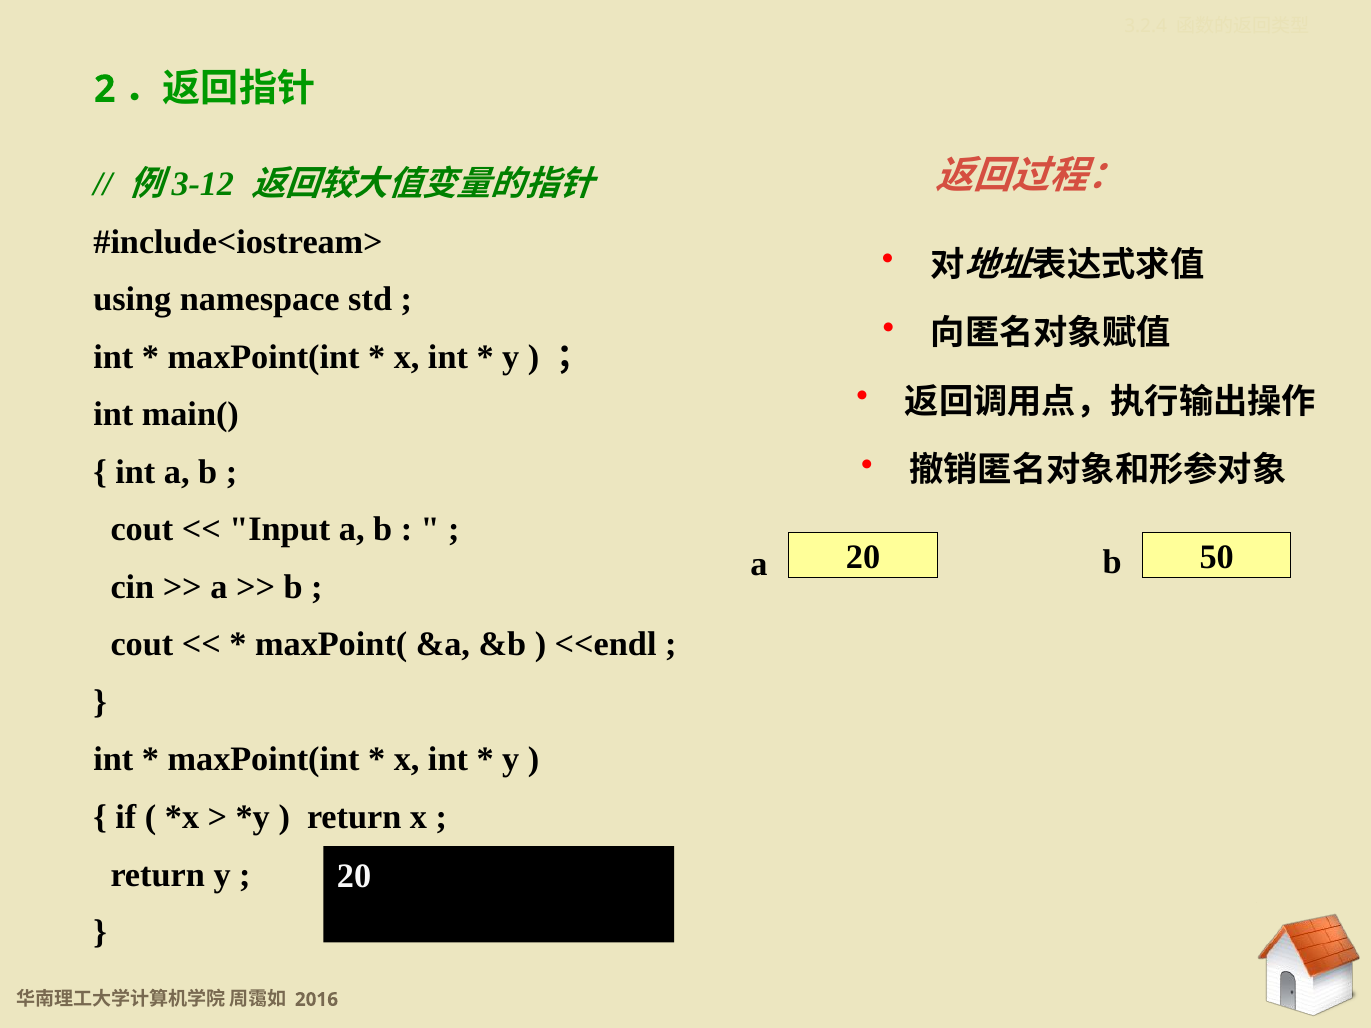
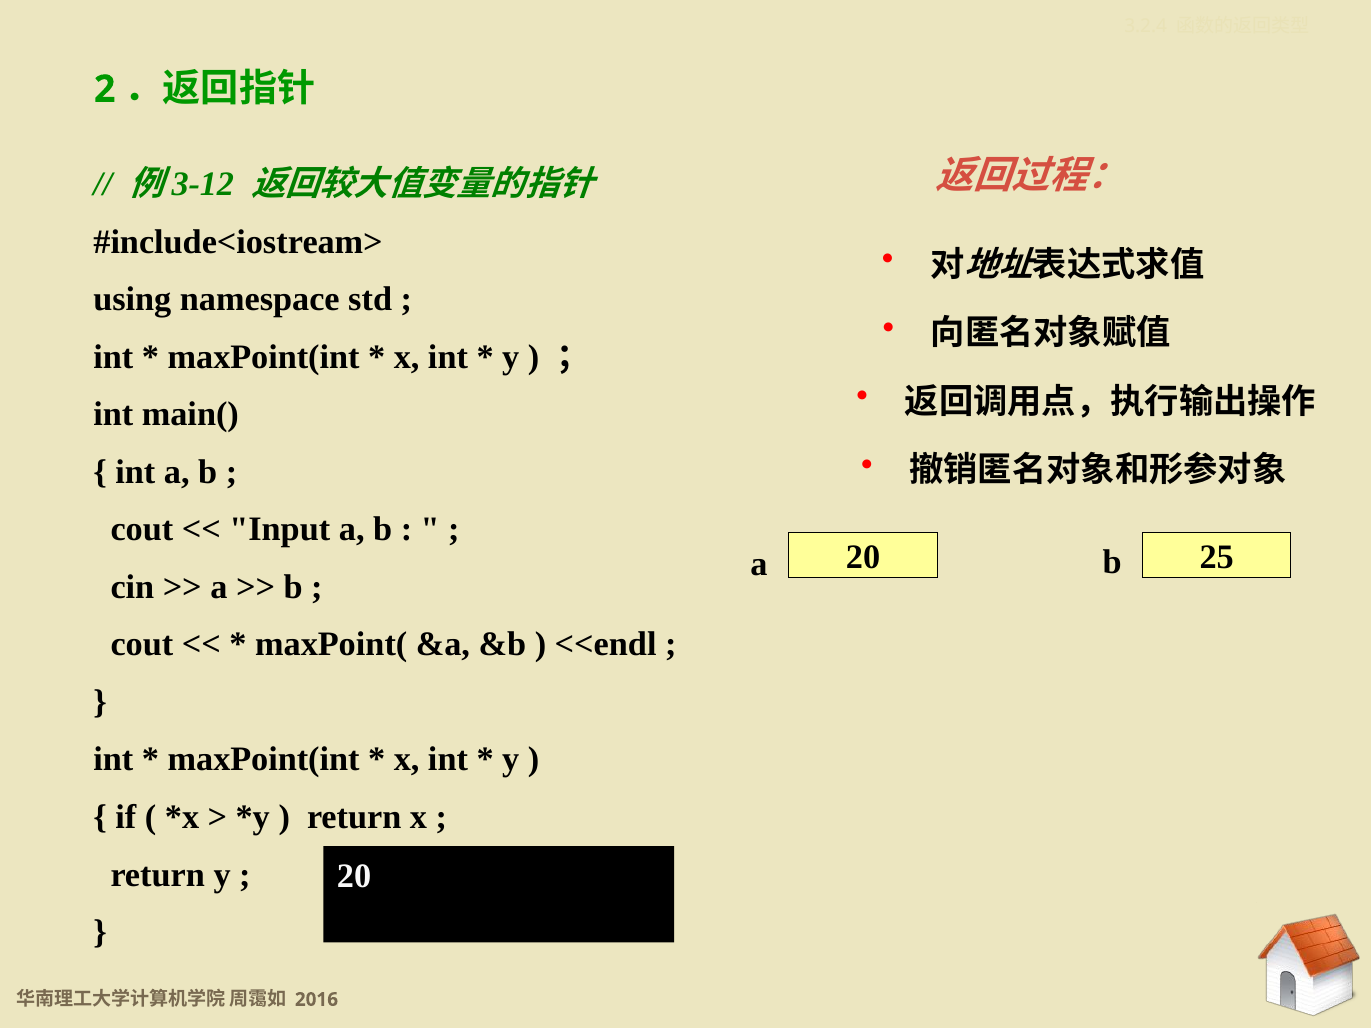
50: 50 -> 25
